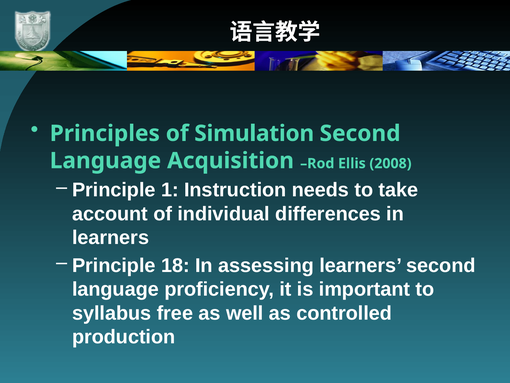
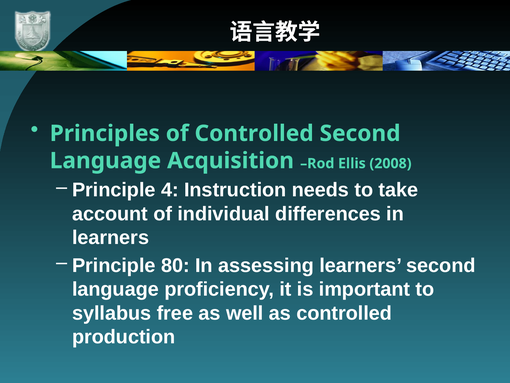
of Simulation: Simulation -> Controlled
1: 1 -> 4
18: 18 -> 80
